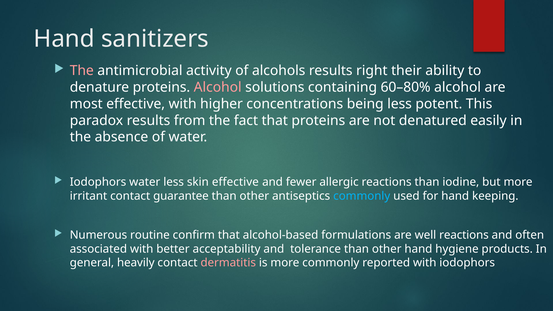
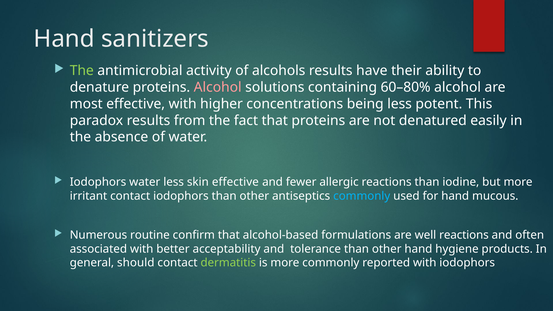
The at (82, 71) colour: pink -> light green
right: right -> have
contact guarantee: guarantee -> iodophors
keeping: keeping -> mucous
heavily: heavily -> should
dermatitis colour: pink -> light green
